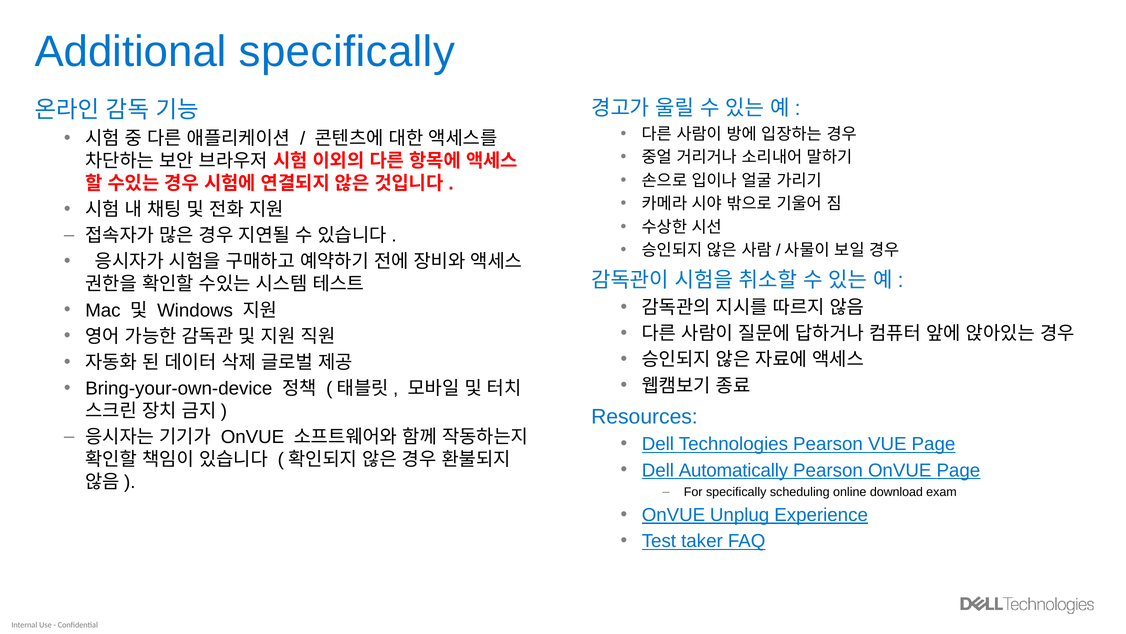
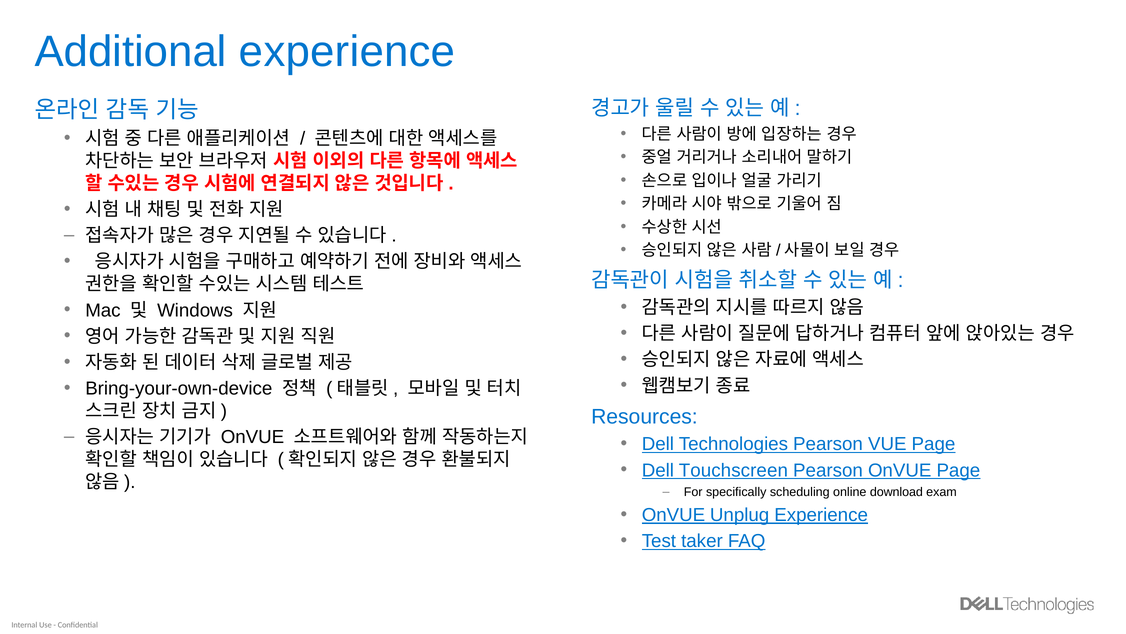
Additional specifically: specifically -> experience
Automatically: Automatically -> Touchscreen
